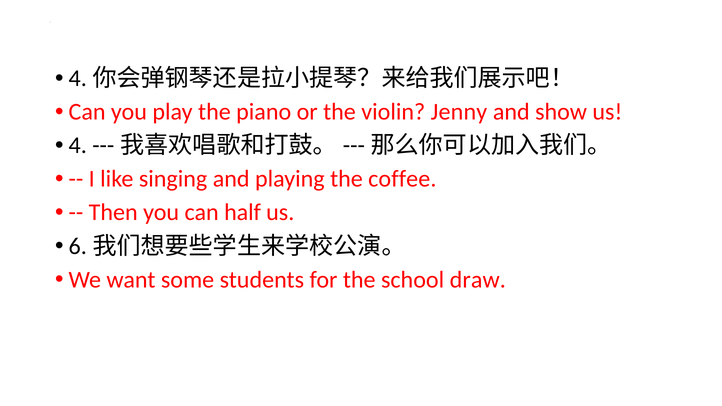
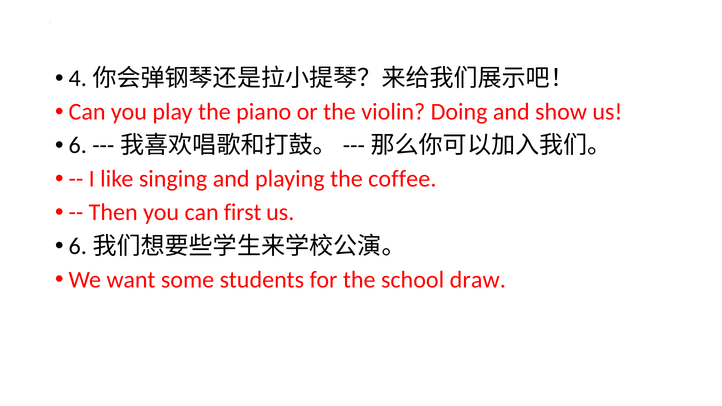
Jenny: Jenny -> Doing
4: 4 -> 6
half: half -> first
